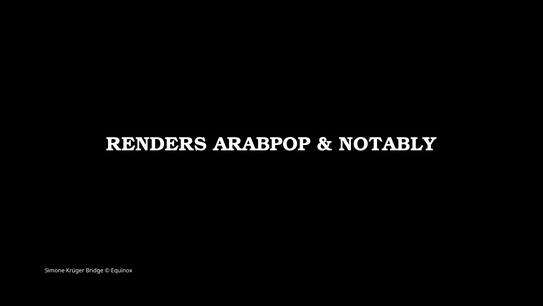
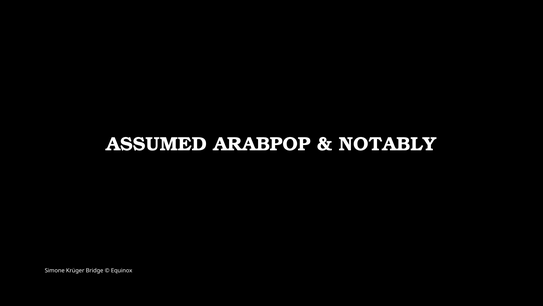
RENDERS: RENDERS -> ASSUMED
